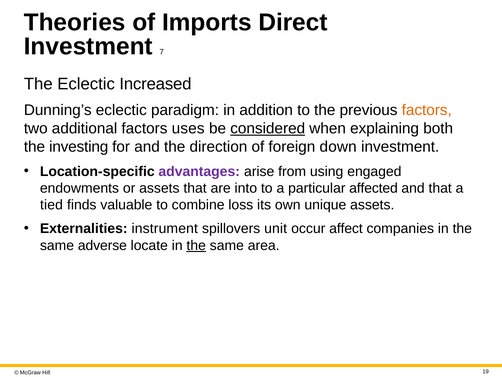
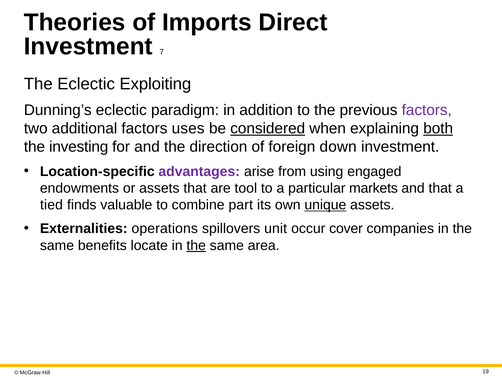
Increased: Increased -> Exploiting
factors at (427, 110) colour: orange -> purple
both underline: none -> present
into: into -> tool
affected: affected -> markets
loss: loss -> part
unique underline: none -> present
instrument: instrument -> operations
affect: affect -> cover
adverse: adverse -> benefits
